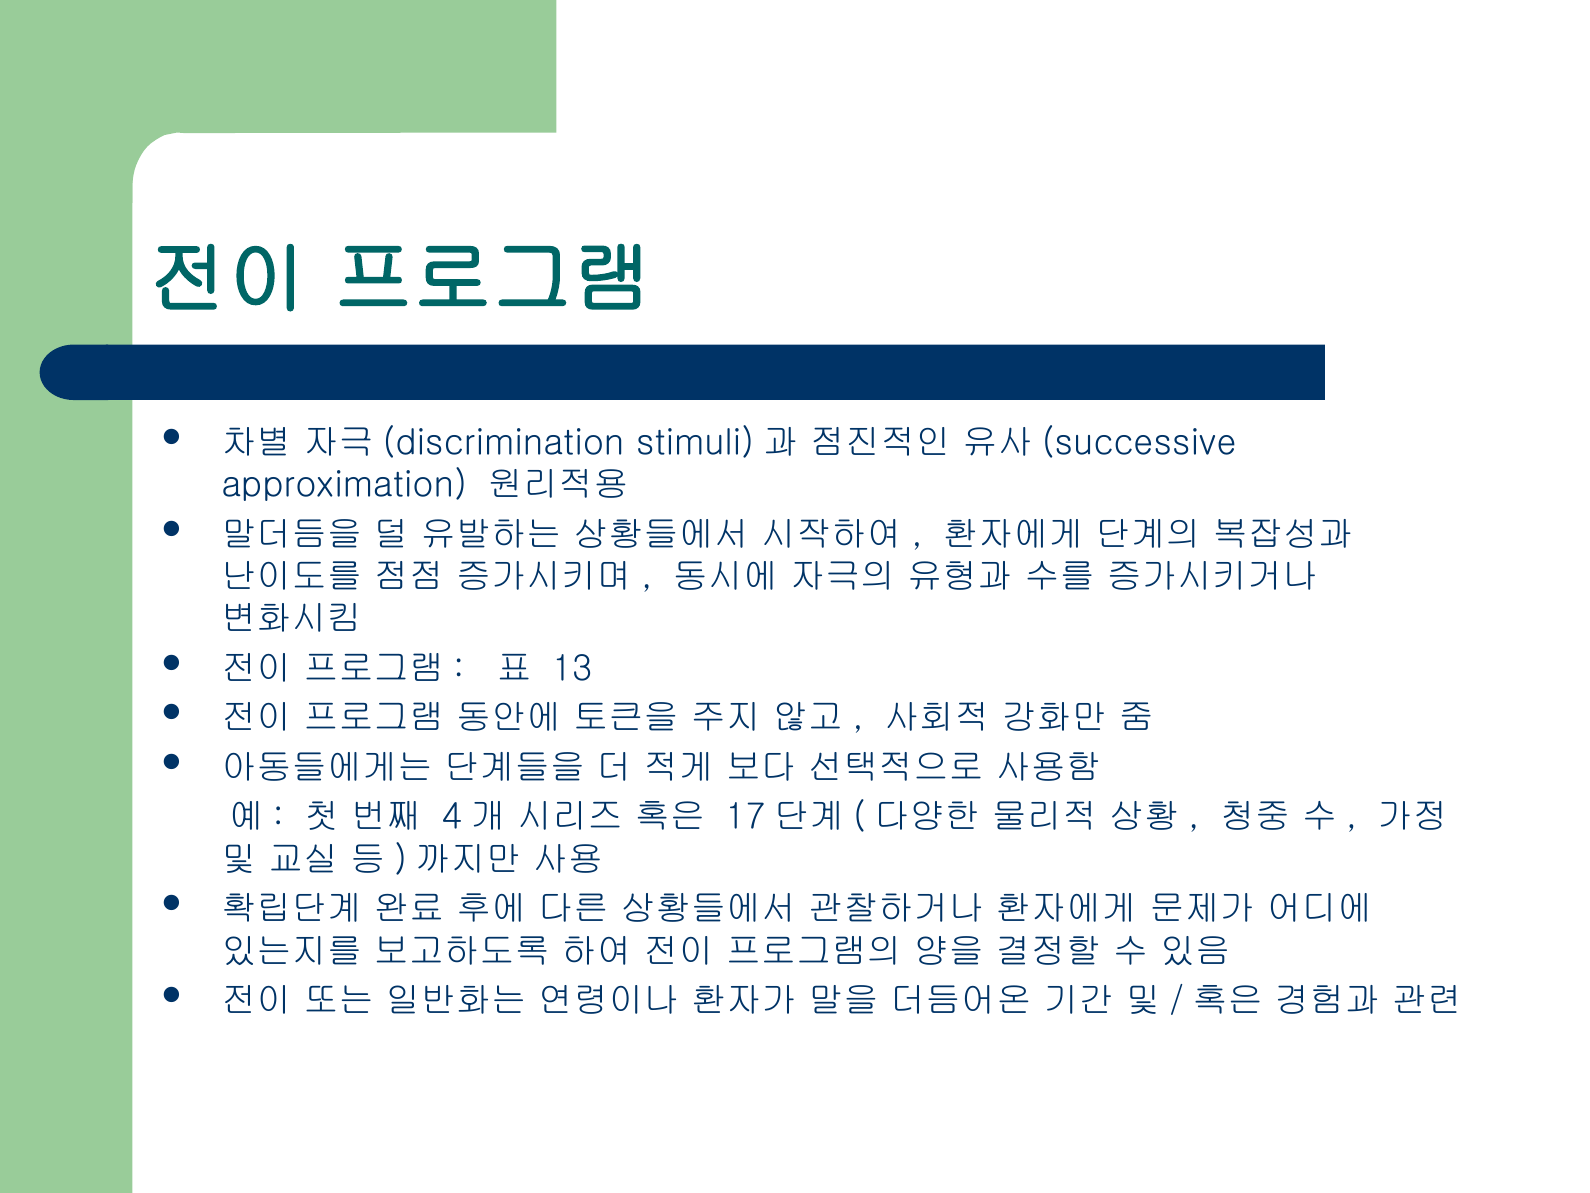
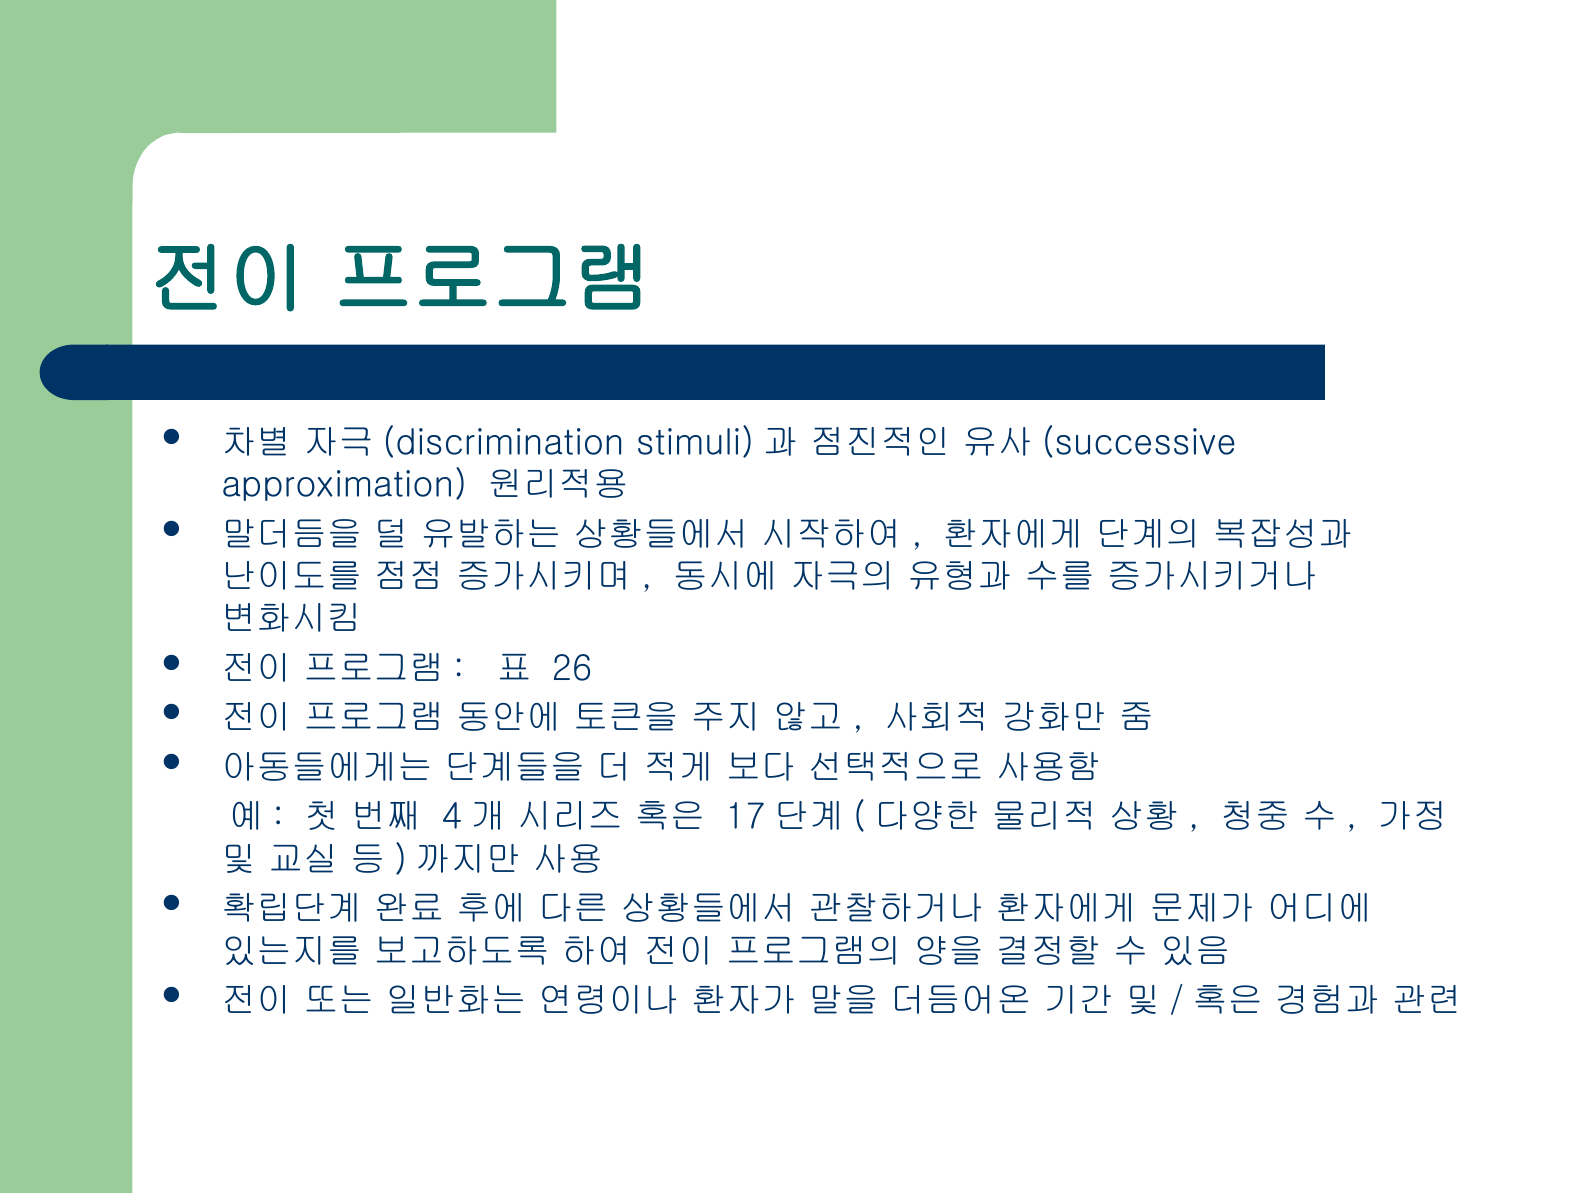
13: 13 -> 26
